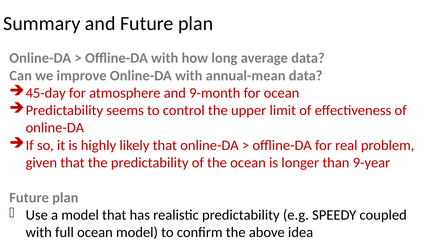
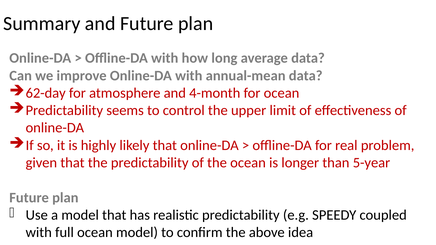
45-day: 45-day -> 62-day
9-month: 9-month -> 4-month
9-year: 9-year -> 5-year
